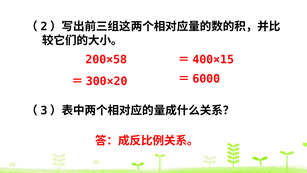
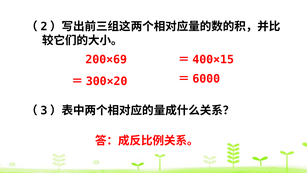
200×58: 200×58 -> 200×69
